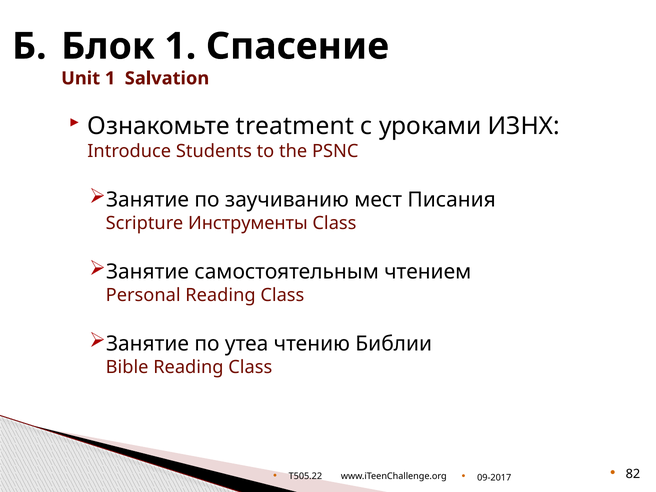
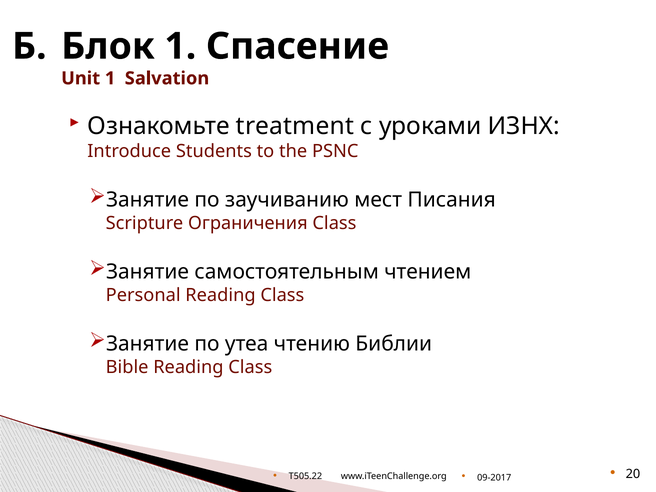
Инструменты: Инструменты -> Ограничения
82: 82 -> 20
